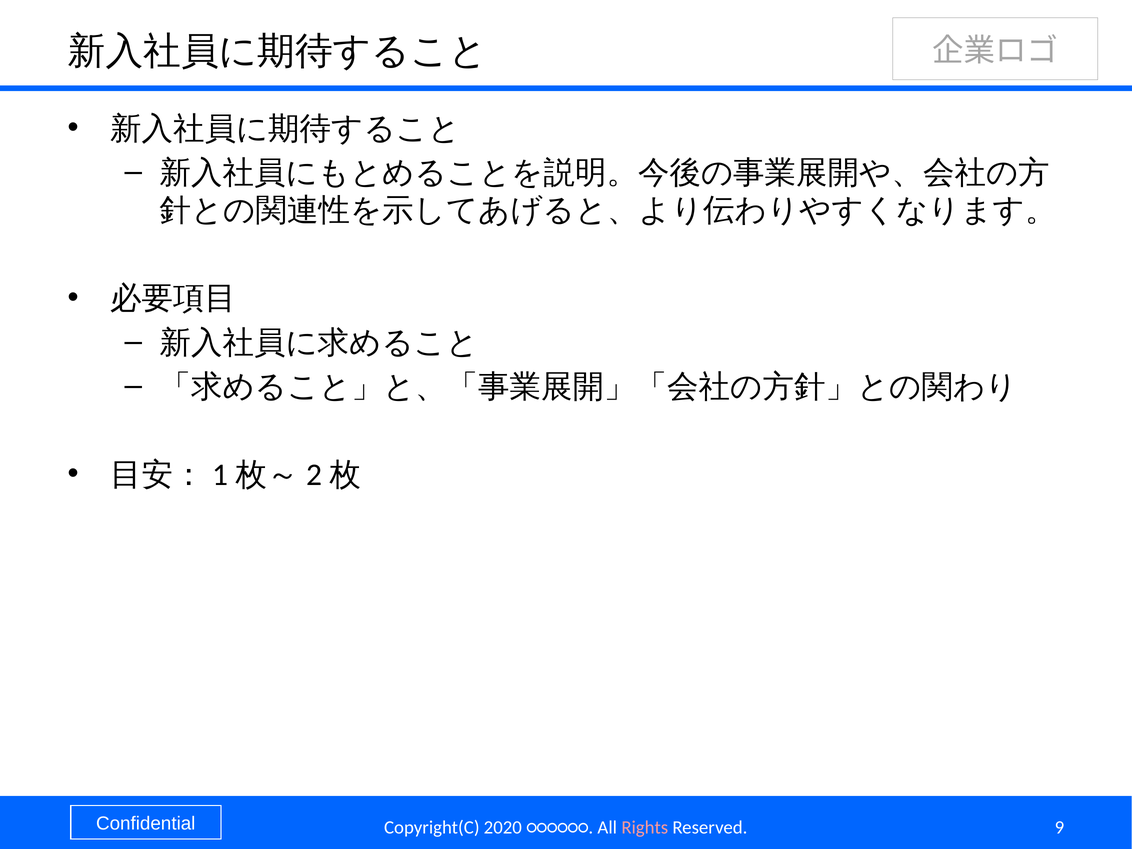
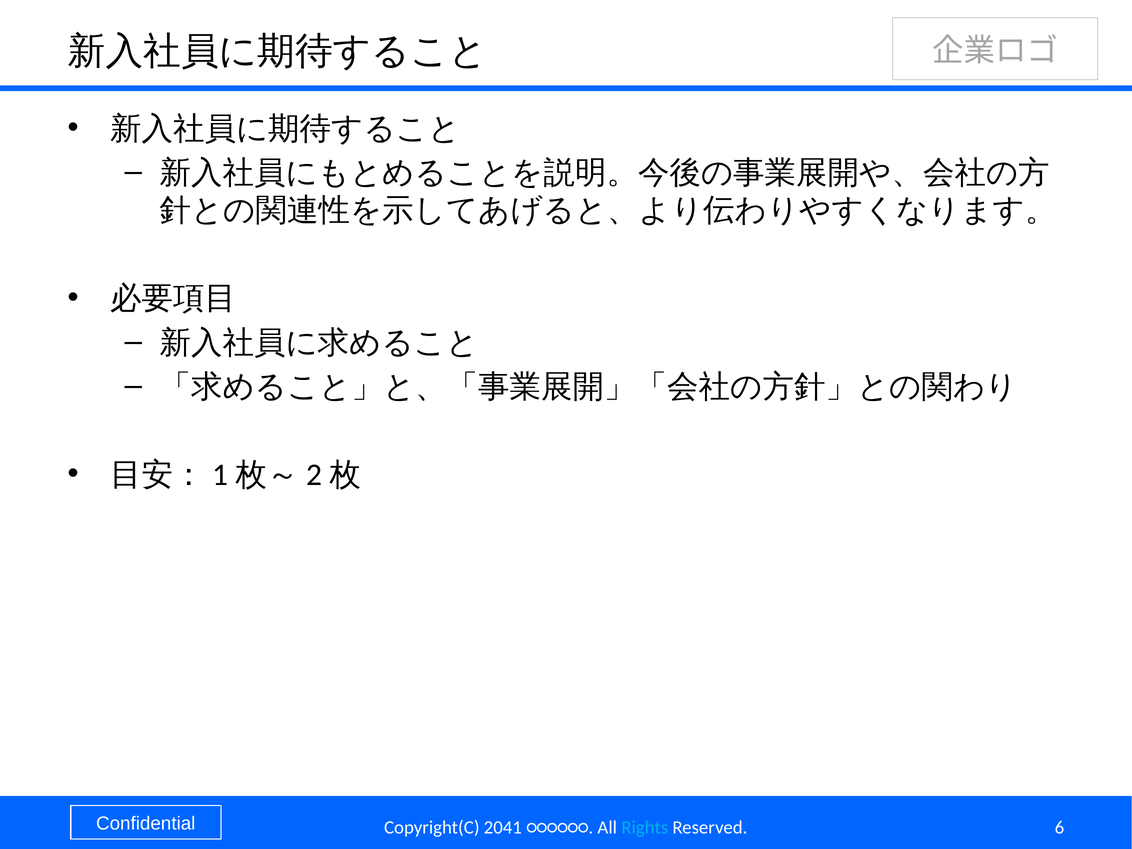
2020: 2020 -> 2041
Rights colour: pink -> light blue
9: 9 -> 6
